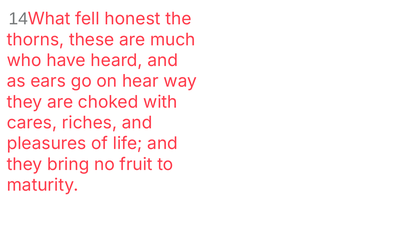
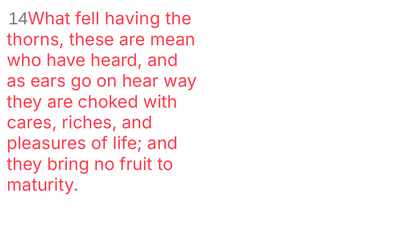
honest: honest -> having
much: much -> mean
